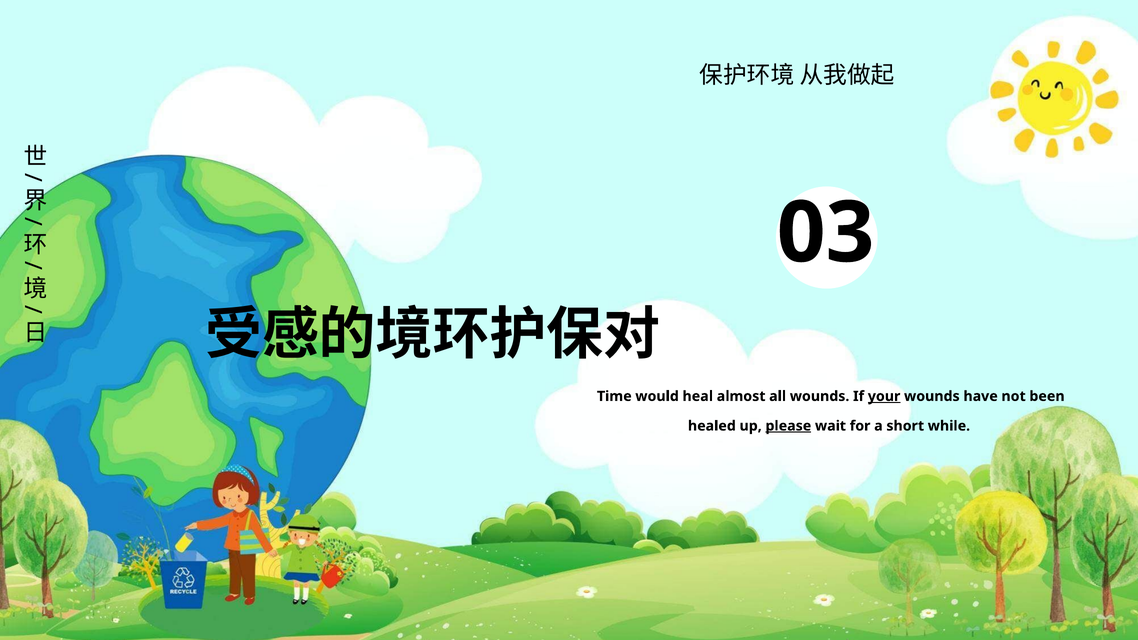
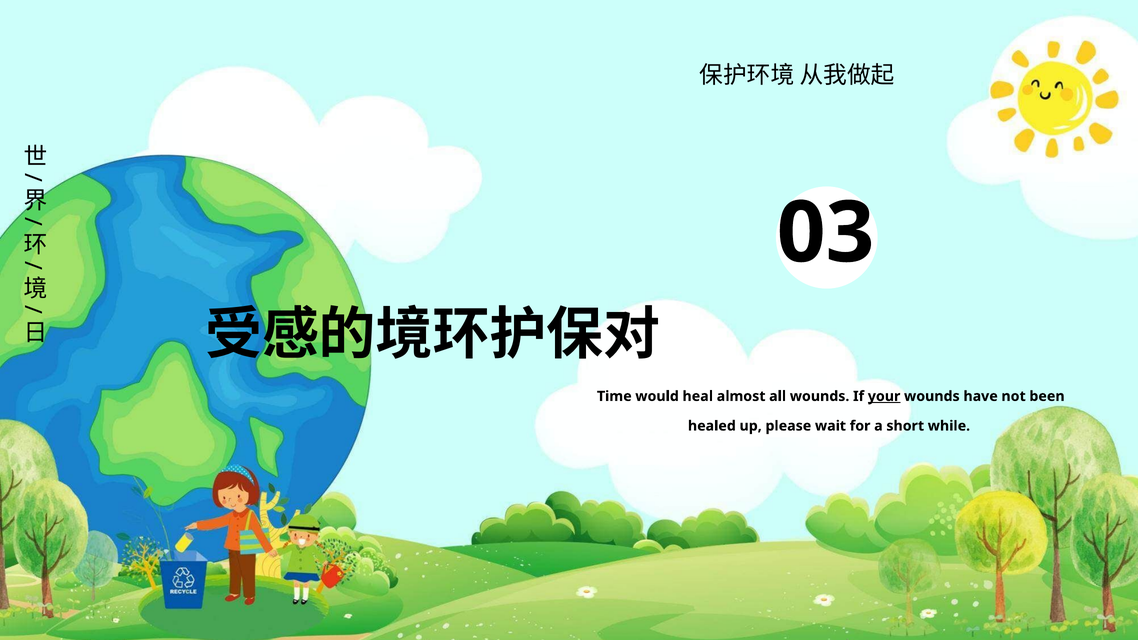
please underline: present -> none
